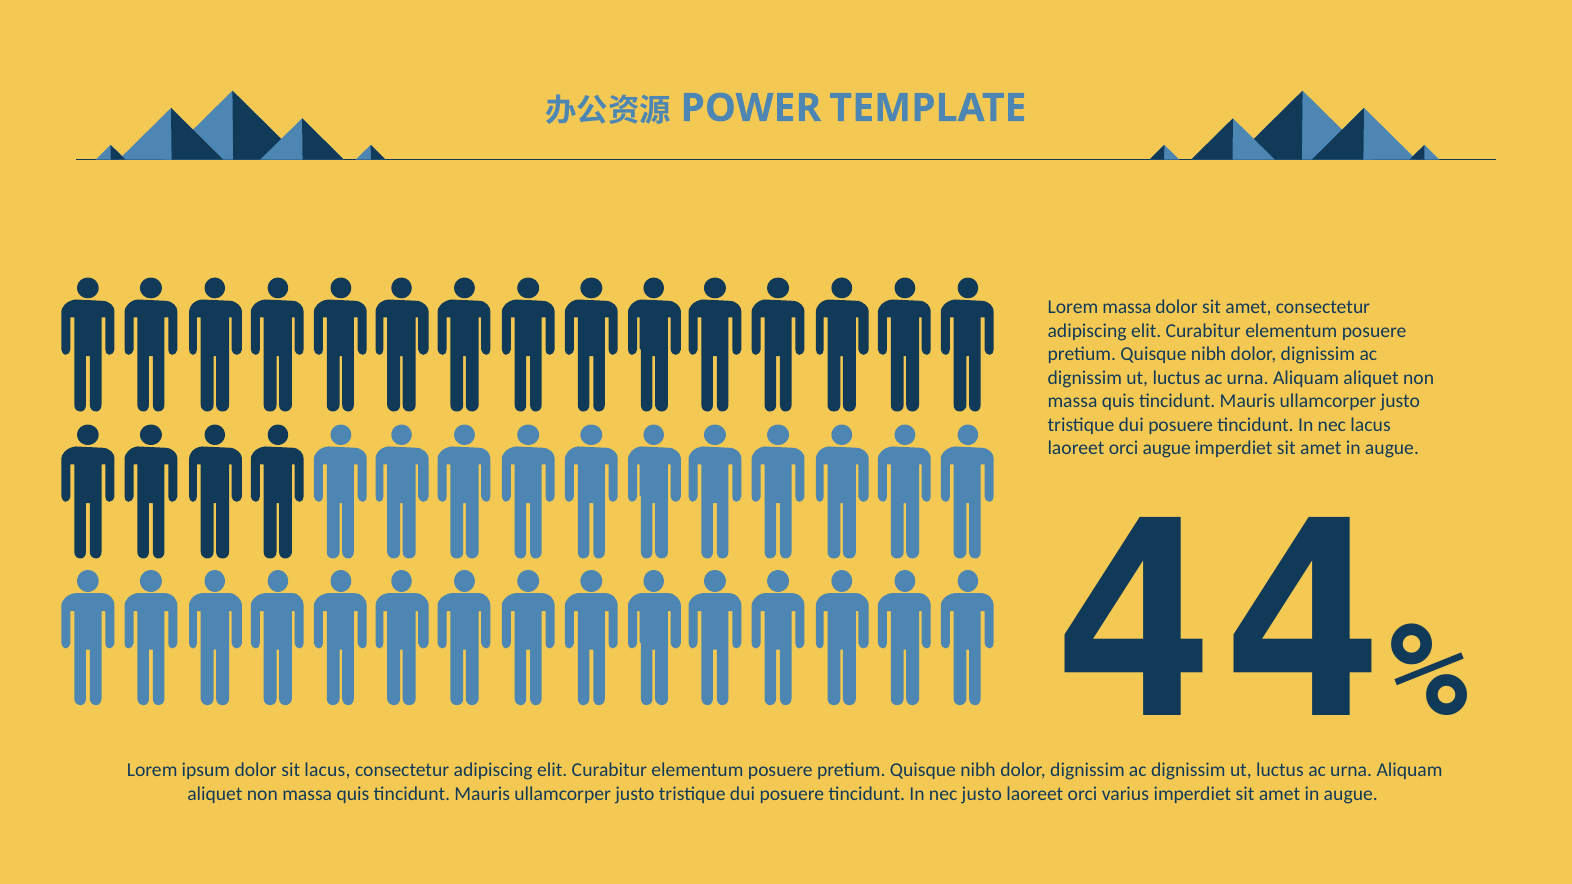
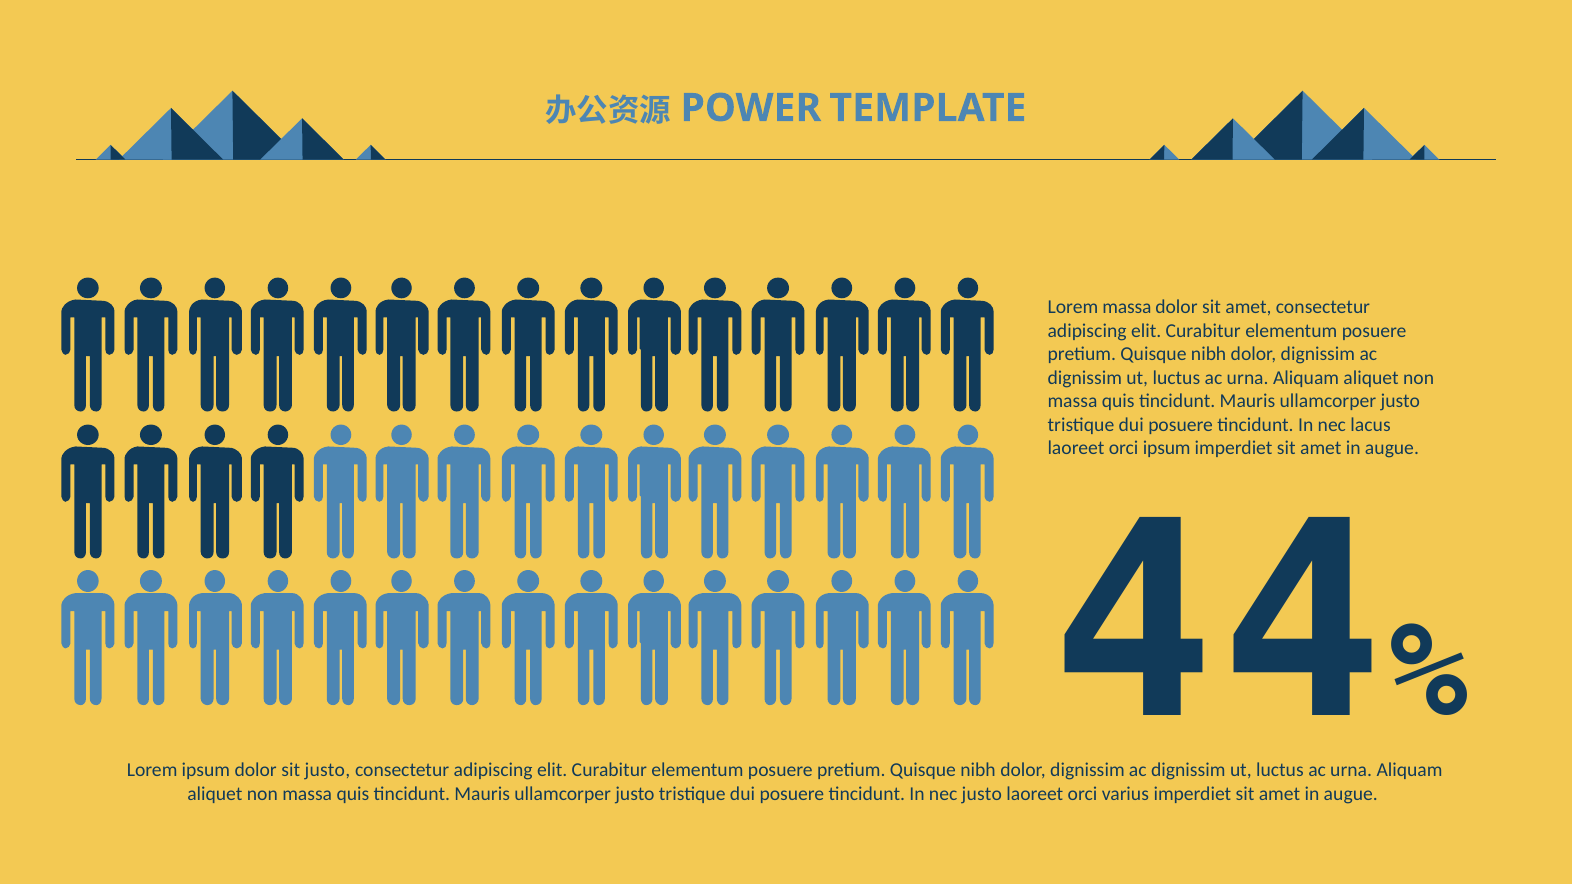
orci augue: augue -> ipsum
sit lacus: lacus -> justo
